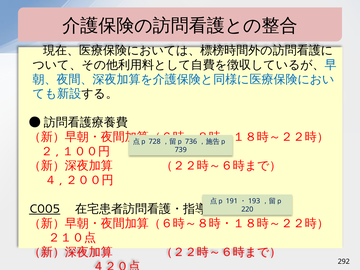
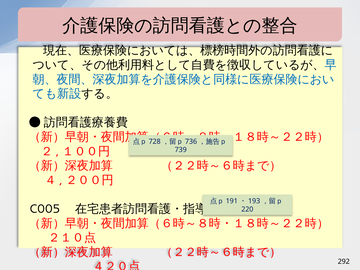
C005 underline: present -> none
